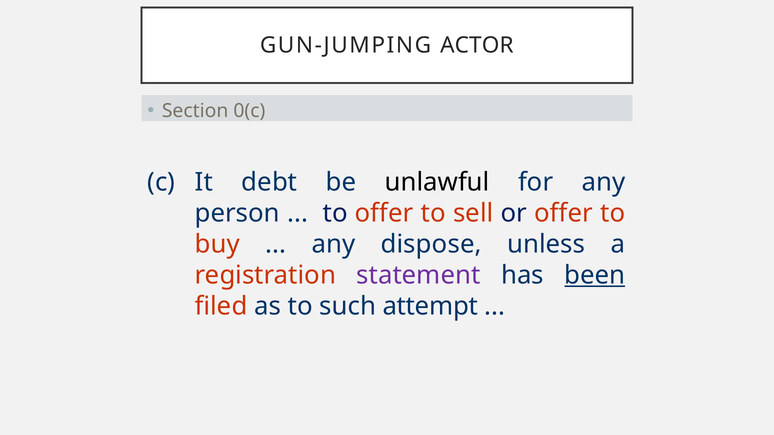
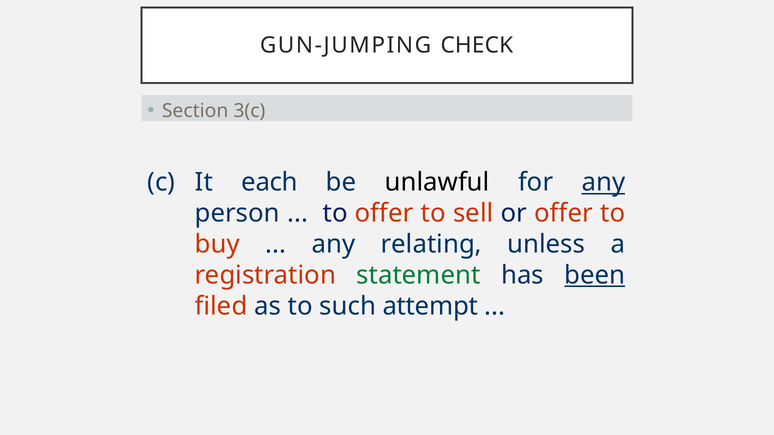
ACTOR: ACTOR -> CHECK
0(c: 0(c -> 3(c
debt: debt -> each
any at (603, 183) underline: none -> present
dispose: dispose -> relating
statement colour: purple -> green
